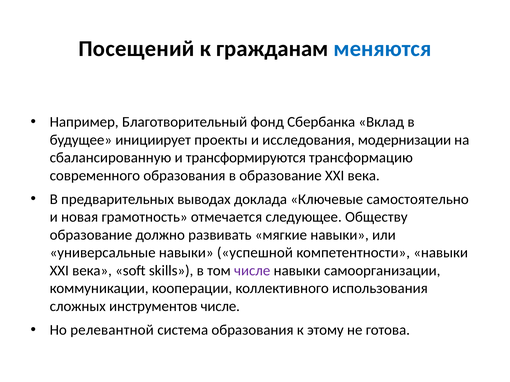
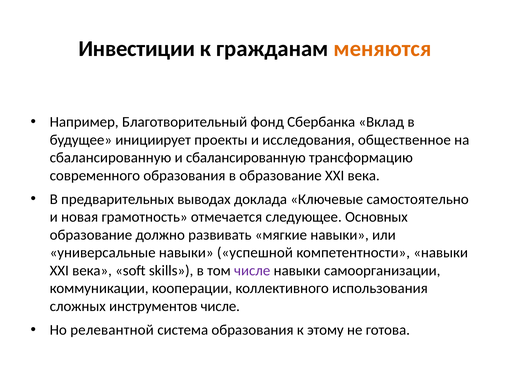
Посещений: Посещений -> Инвестиции
меняются colour: blue -> orange
модернизации: модернизации -> общественное
и трансформируются: трансформируются -> сбалансированную
Обществу: Обществу -> Основных
